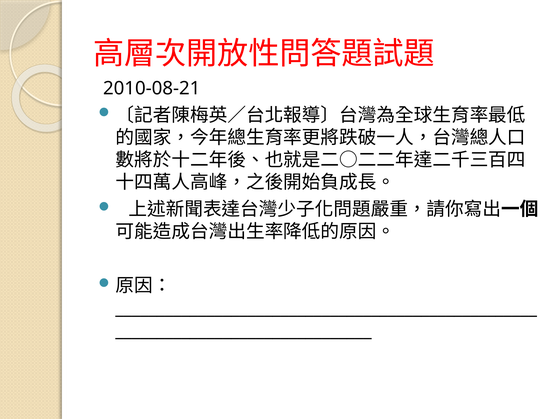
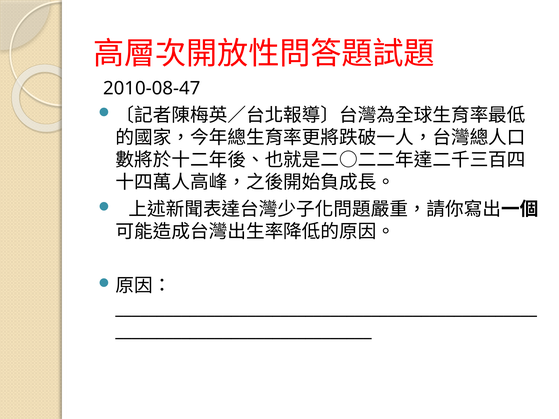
2010-08-21: 2010-08-21 -> 2010-08-47
